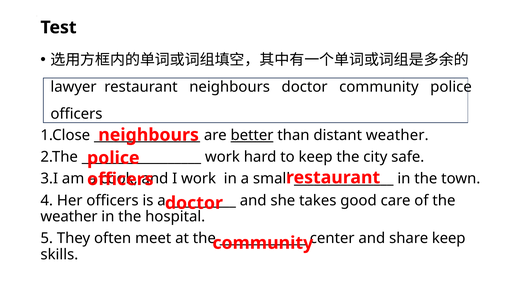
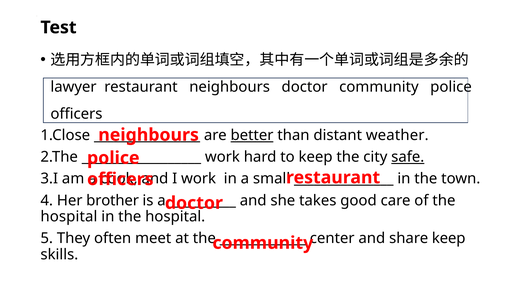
safe underline: none -> present
Her officers: officers -> brother
weather at (69, 216): weather -> hospital
